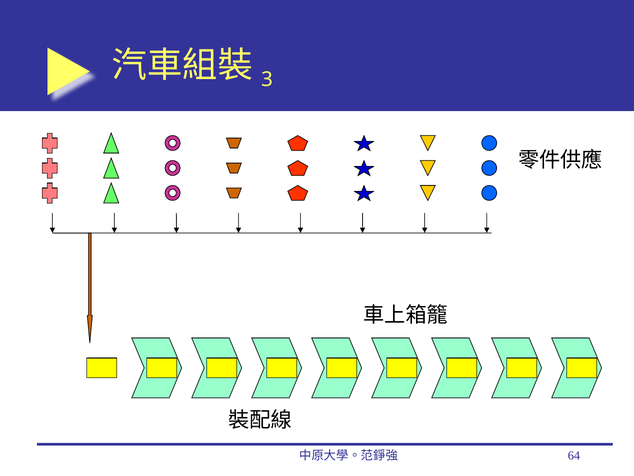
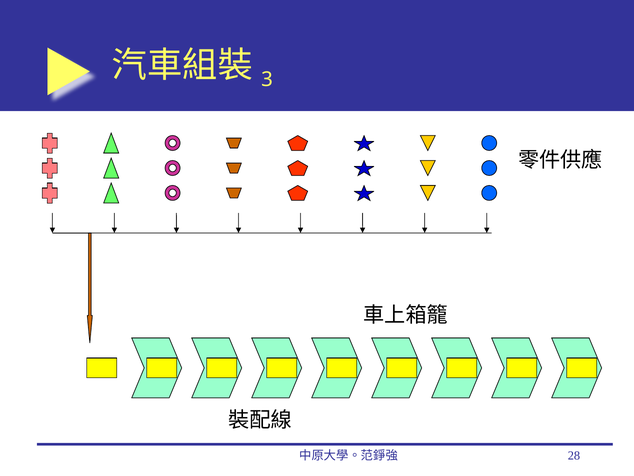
64: 64 -> 28
